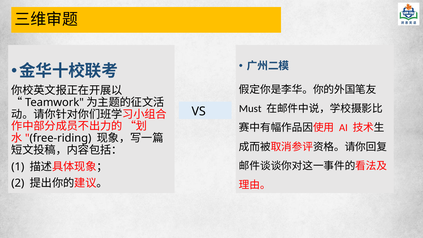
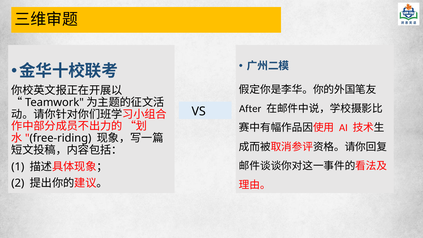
Must: Must -> After
